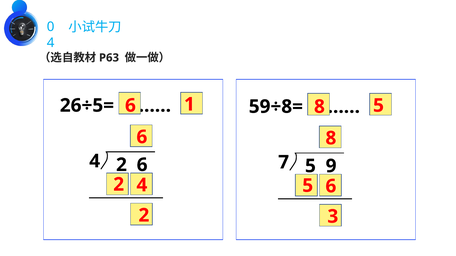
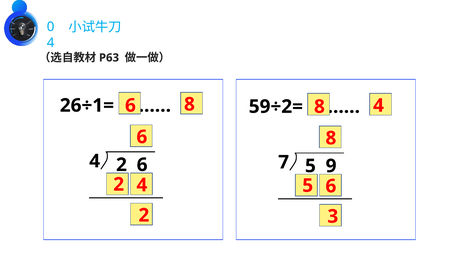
26÷5=: 26÷5= -> 26÷1=
6 1: 1 -> 8
59÷8=: 59÷8= -> 59÷2=
5 at (378, 106): 5 -> 4
